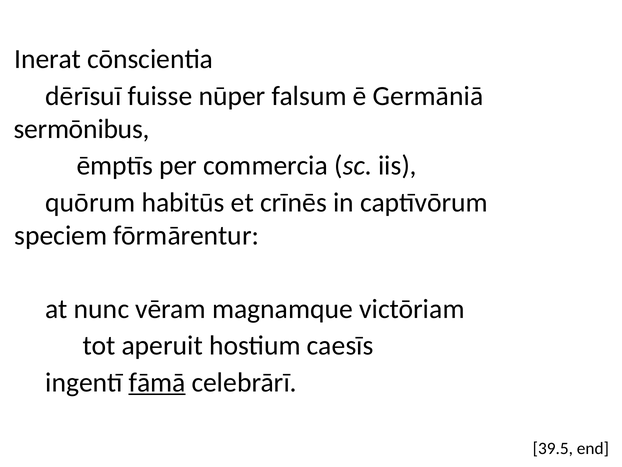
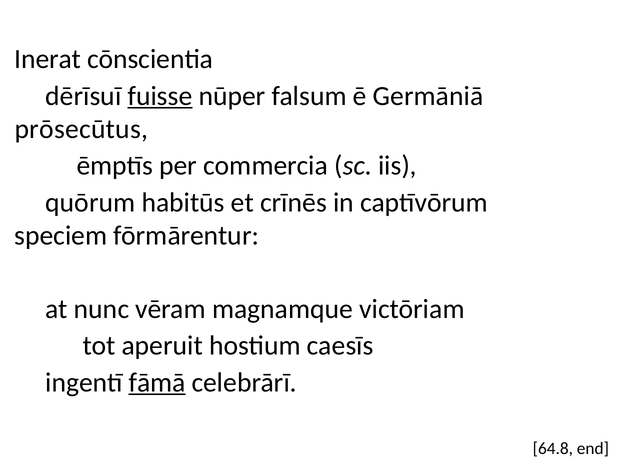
fuisse underline: none -> present
sermōnibus: sermōnibus -> prōsecūtus
39.5: 39.5 -> 64.8
